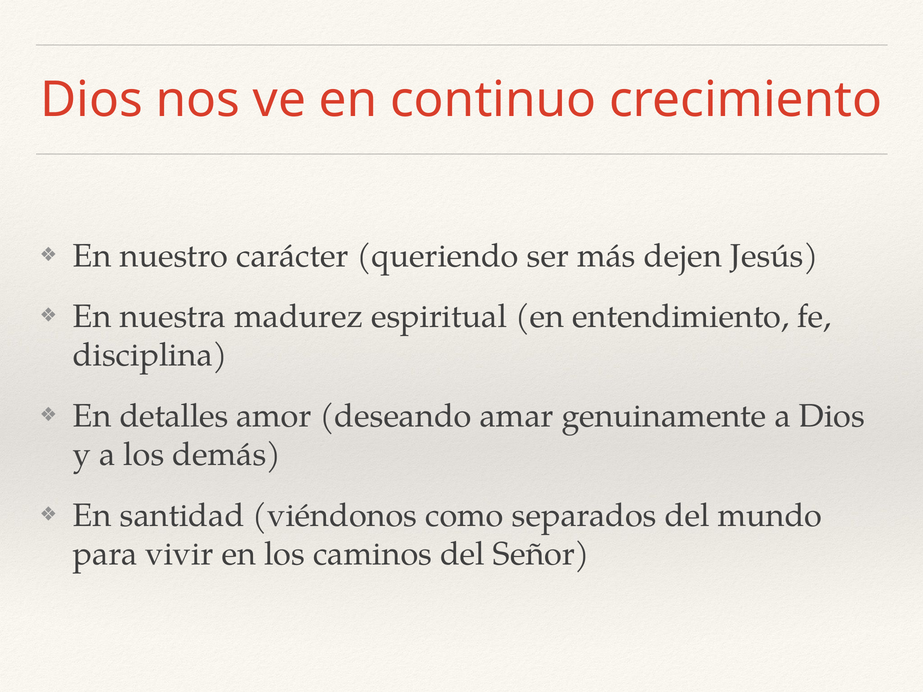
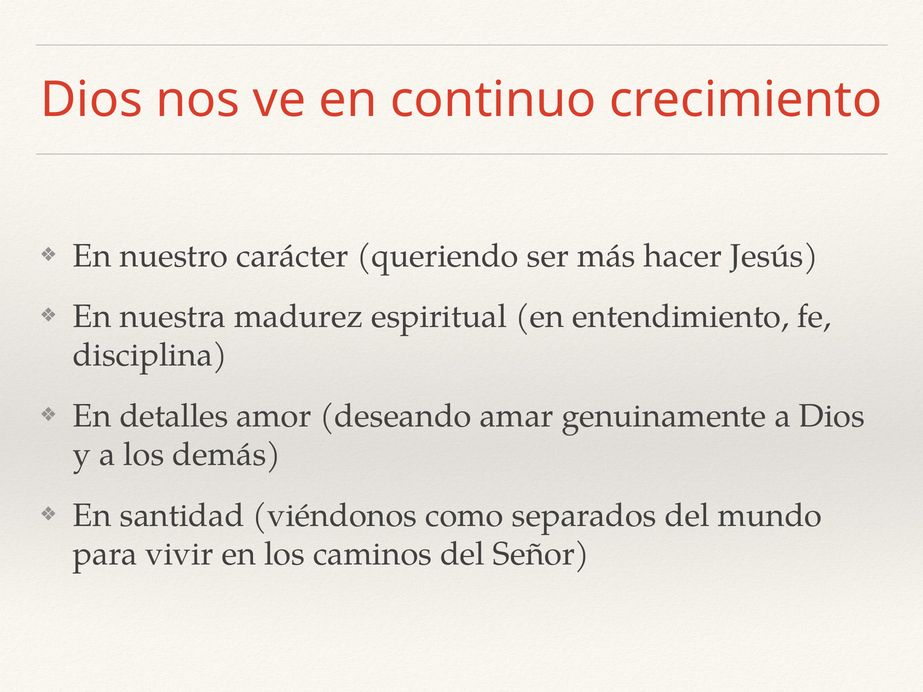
dejen: dejen -> hacer
